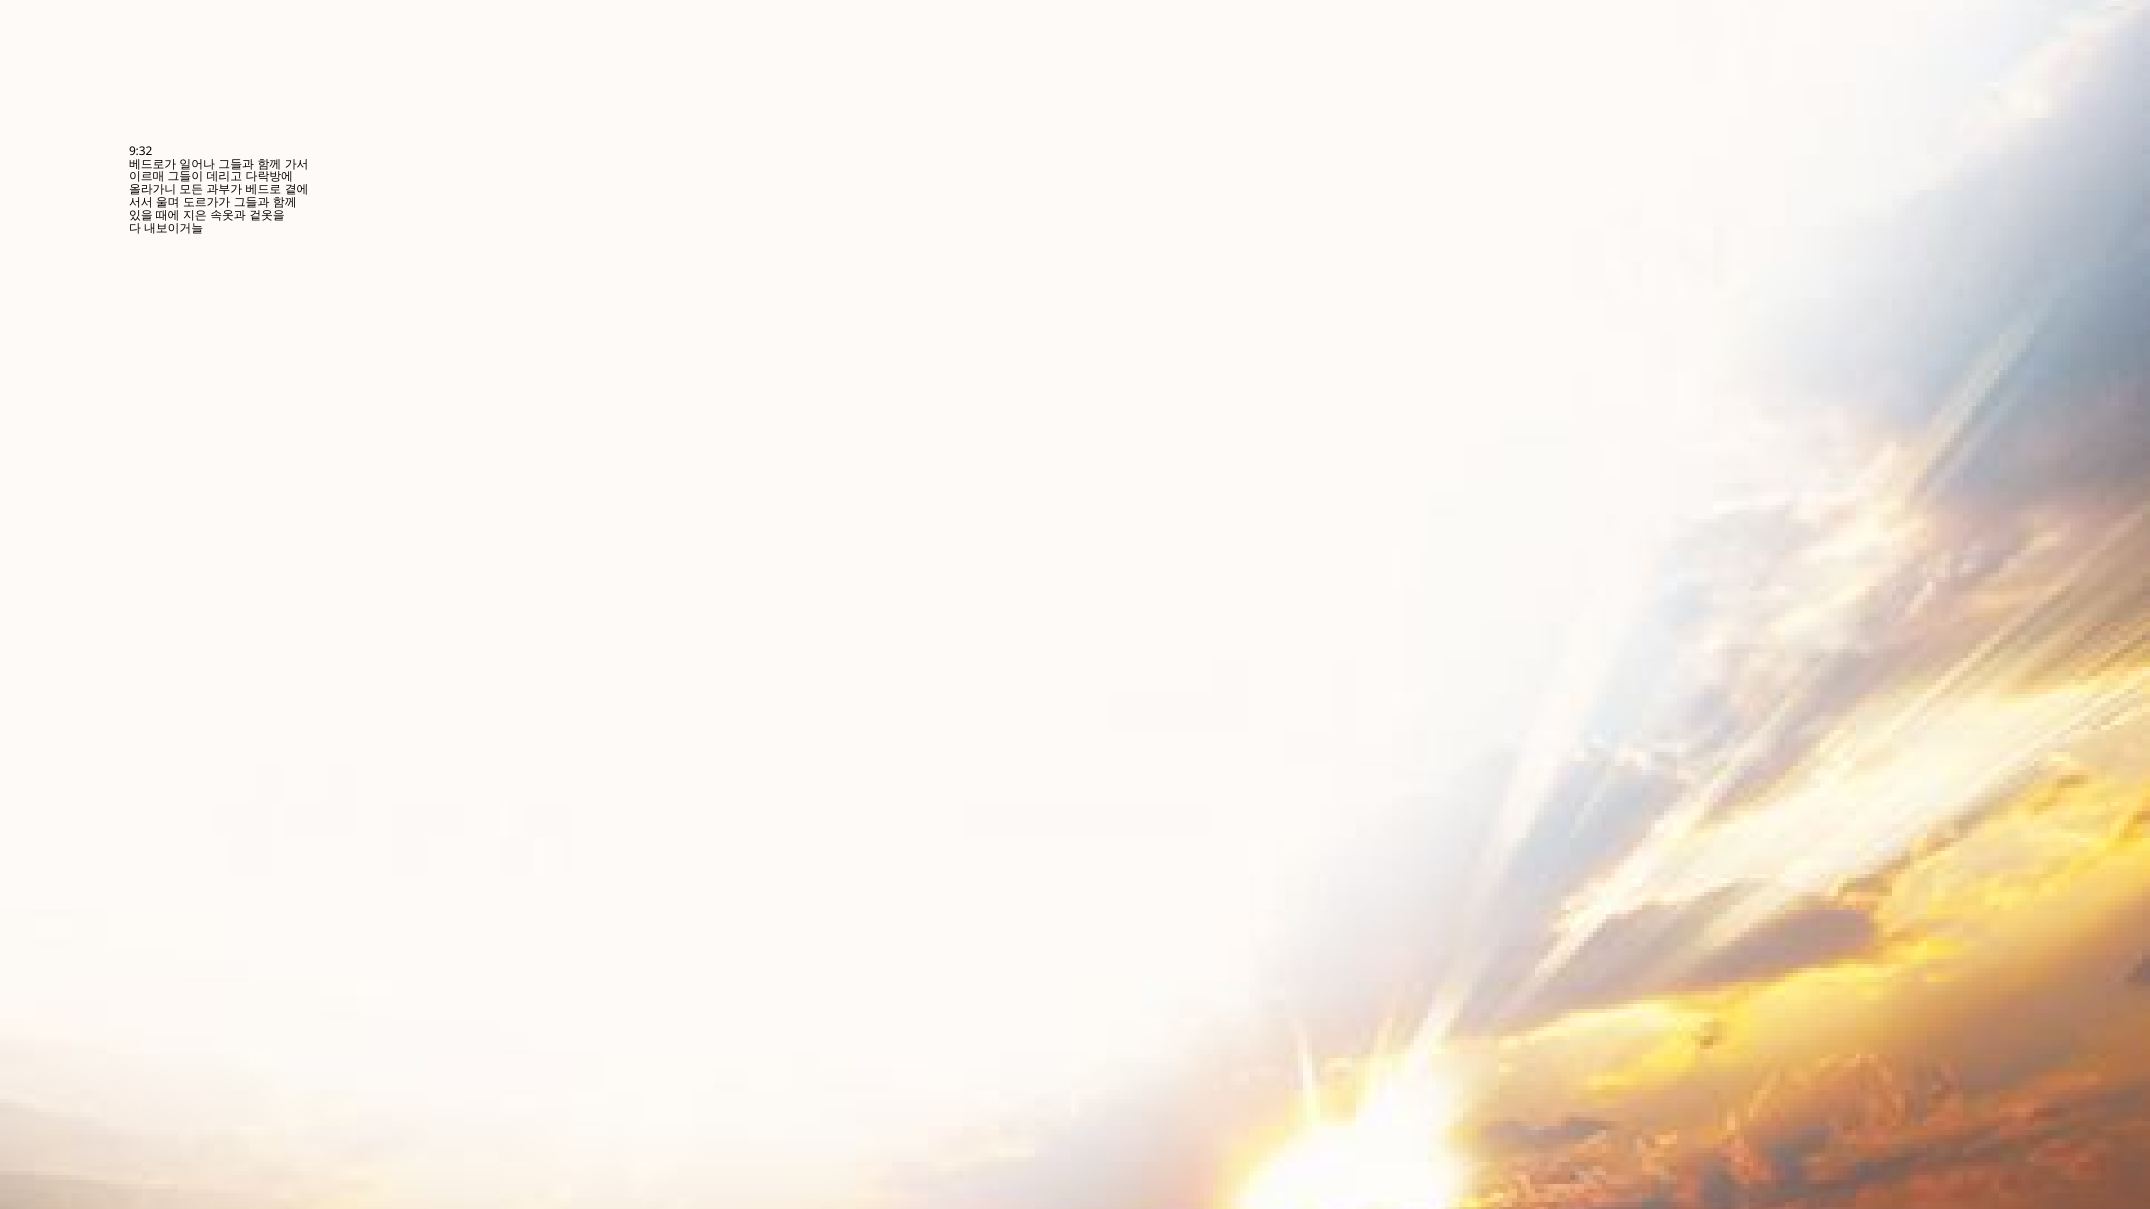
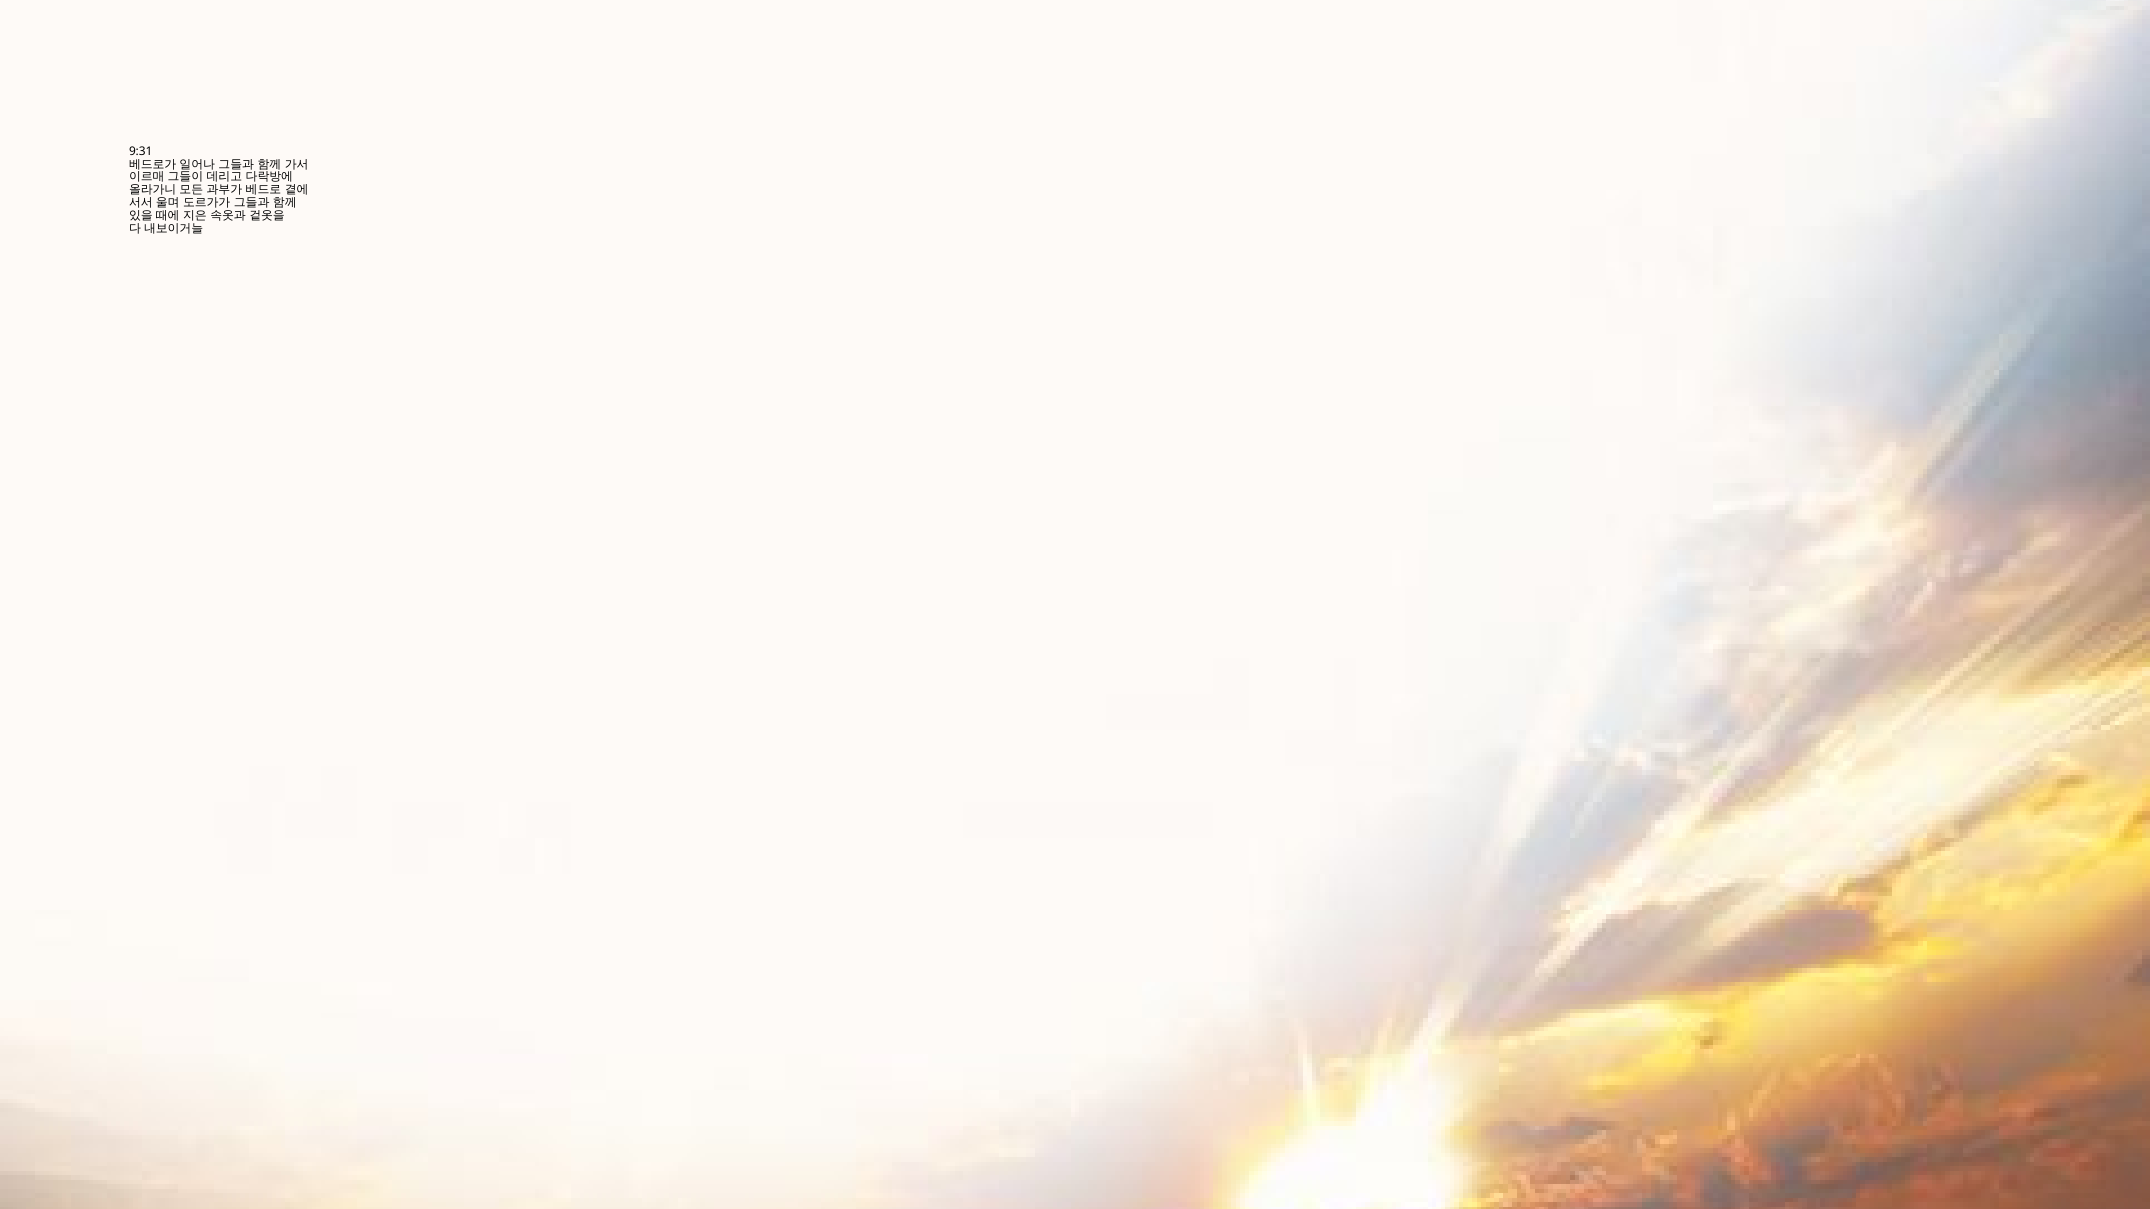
9:32: 9:32 -> 9:31
